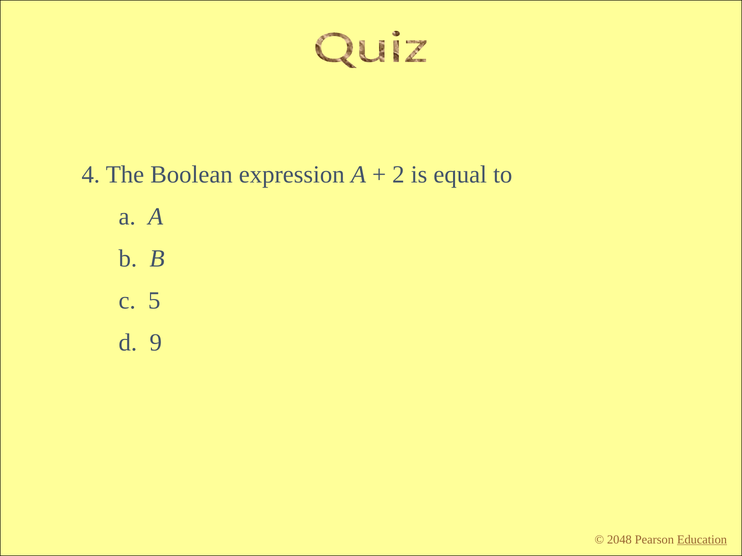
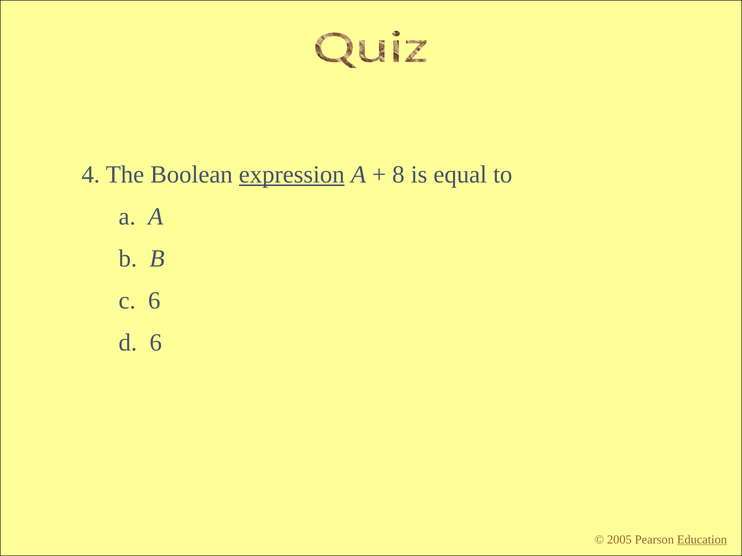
expression underline: none -> present
2: 2 -> 8
c 5: 5 -> 6
d 9: 9 -> 6
2048: 2048 -> 2005
